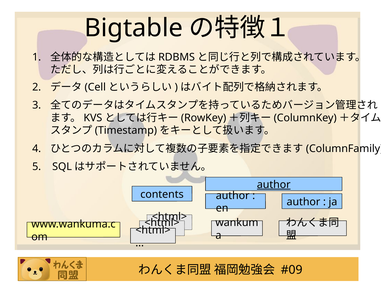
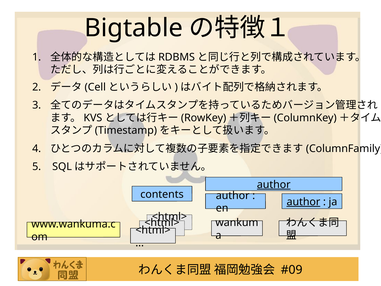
author at (303, 202) underline: none -> present
